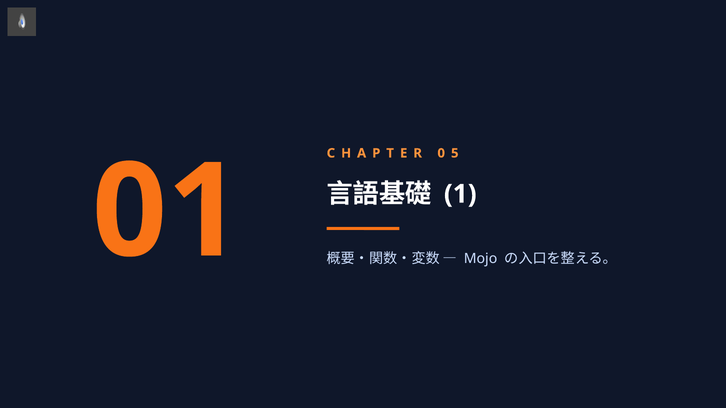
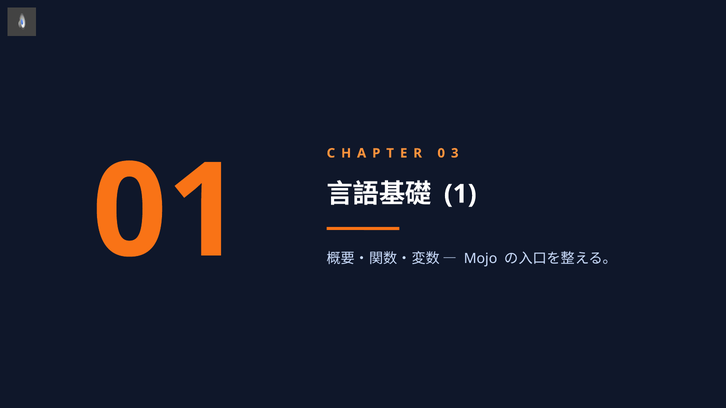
5: 5 -> 3
